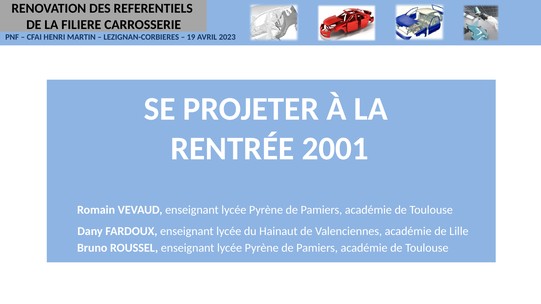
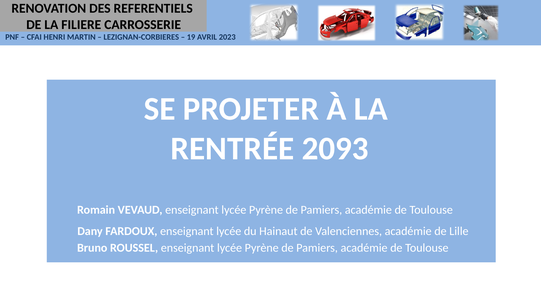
2001: 2001 -> 2093
